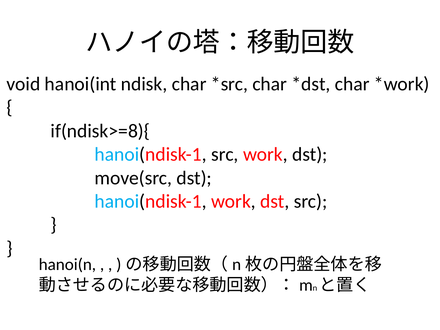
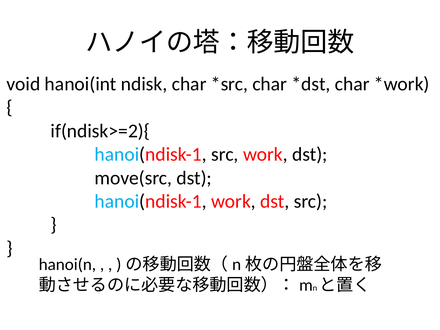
if(ndisk>=8){: if(ndisk>=8){ -> if(ndisk>=2){
